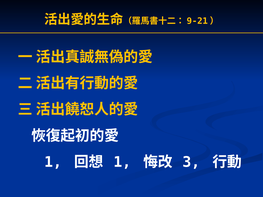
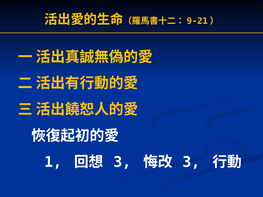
1 at (122, 162): 1 -> 3
